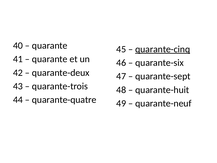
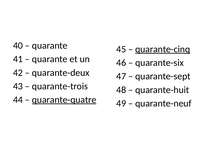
quarante-quatre underline: none -> present
